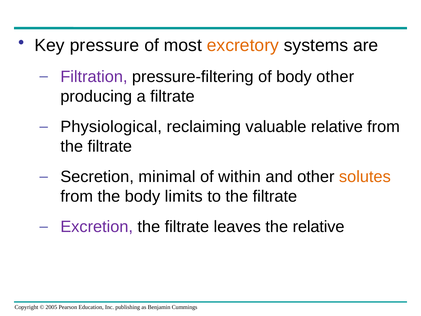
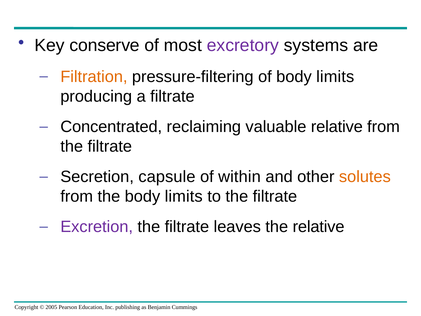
pressure: pressure -> conserve
excretory colour: orange -> purple
Filtration colour: purple -> orange
of body other: other -> limits
Physiological: Physiological -> Concentrated
minimal: minimal -> capsule
